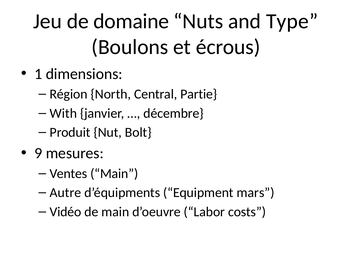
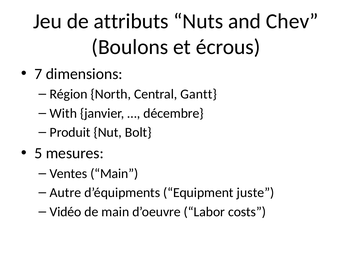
domaine: domaine -> attributs
Type: Type -> Chev
1: 1 -> 7
Partie: Partie -> Gantt
9: 9 -> 5
mars: mars -> juste
